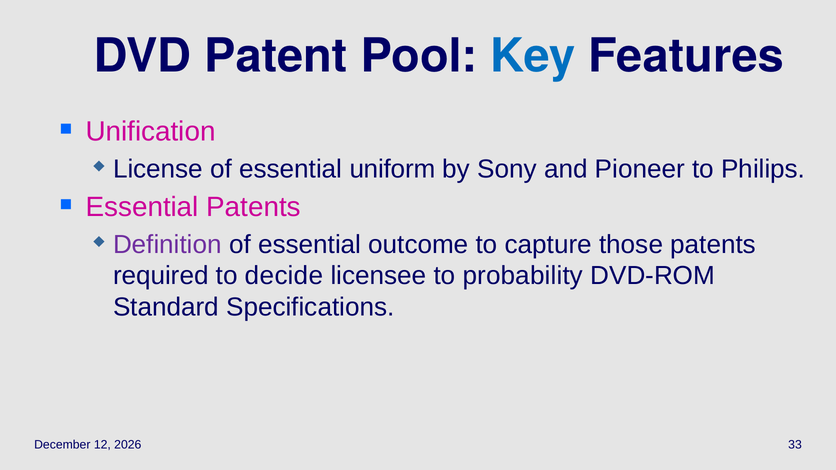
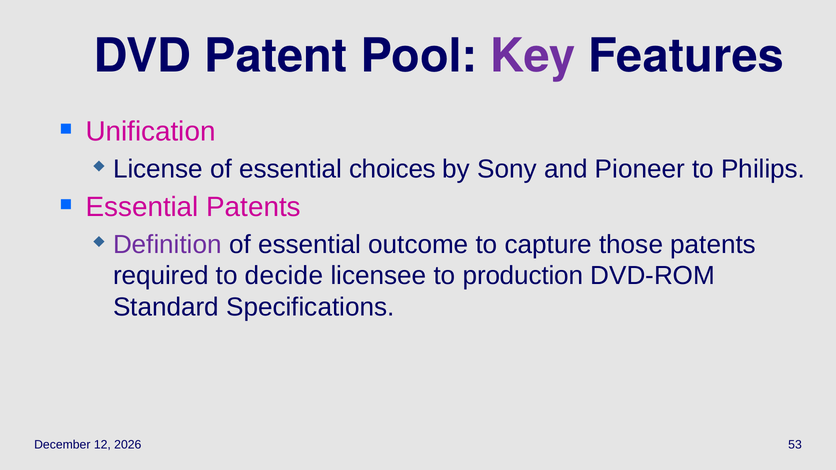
Key colour: blue -> purple
uniform: uniform -> choices
probability: probability -> production
33: 33 -> 53
